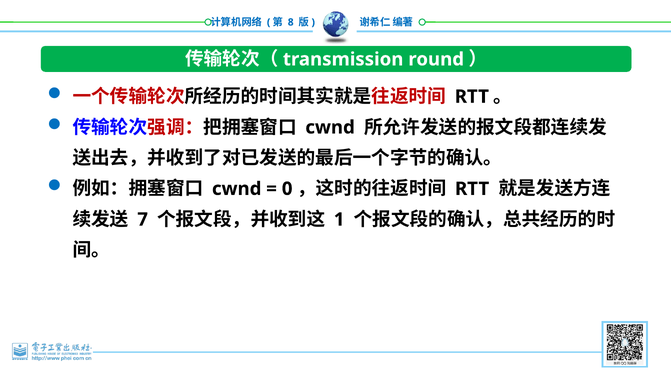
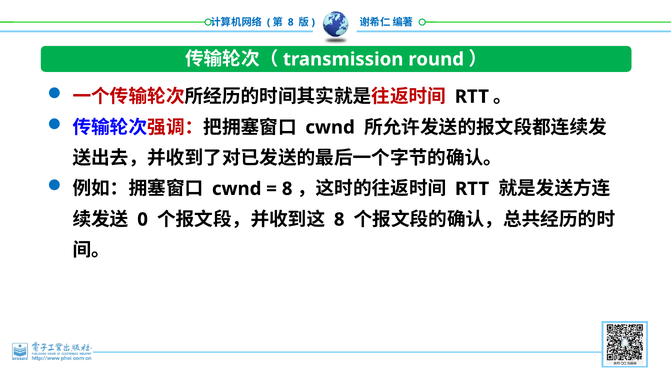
0 at (287, 189): 0 -> 8
7: 7 -> 0
1 at (339, 220): 1 -> 8
